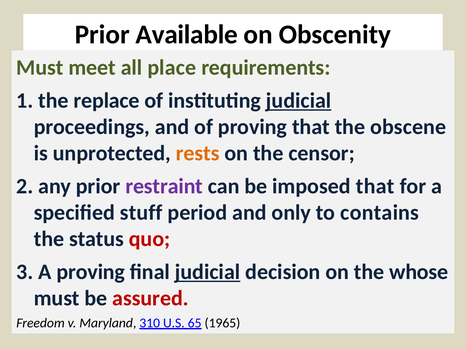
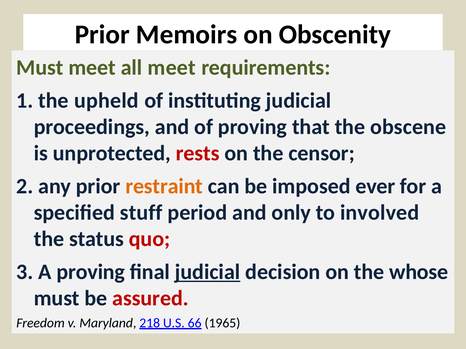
Available: Available -> Memoirs
all place: place -> meet
replace: replace -> upheld
judicial at (299, 101) underline: present -> none
rests colour: orange -> red
restraint colour: purple -> orange
imposed that: that -> ever
contains: contains -> involved
310: 310 -> 218
65: 65 -> 66
